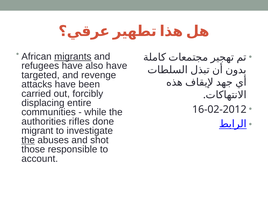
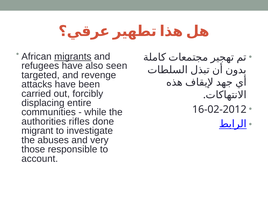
also have: have -> seen
the at (28, 140) underline: present -> none
shot: shot -> very
